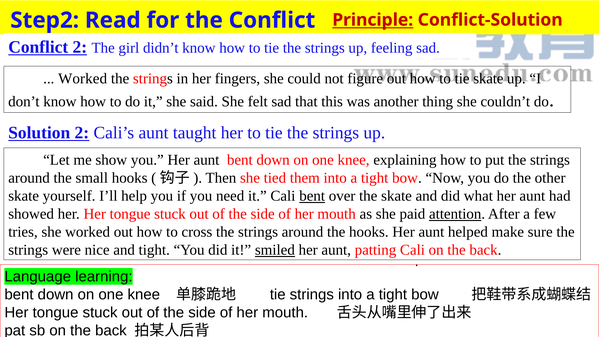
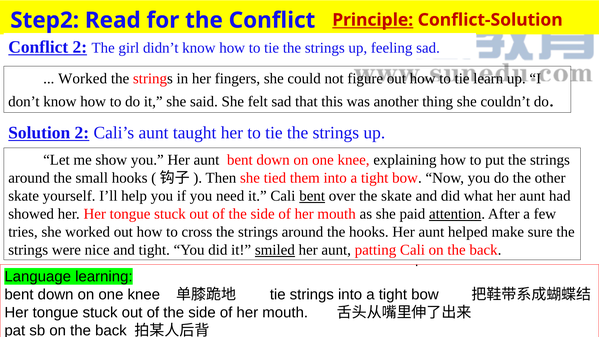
tie skate: skate -> learn
